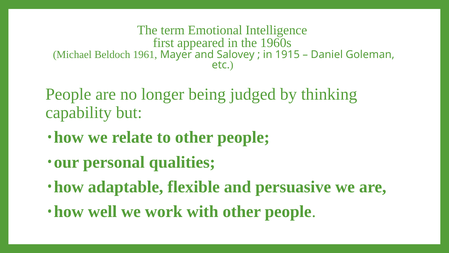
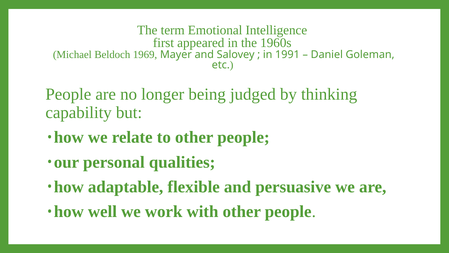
1961: 1961 -> 1969
1915: 1915 -> 1991
